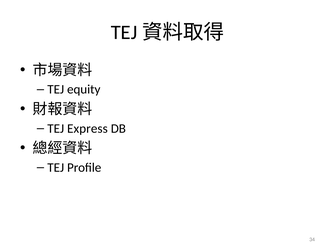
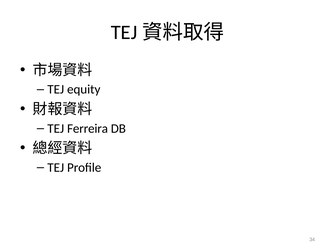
Express: Express -> Ferreira
